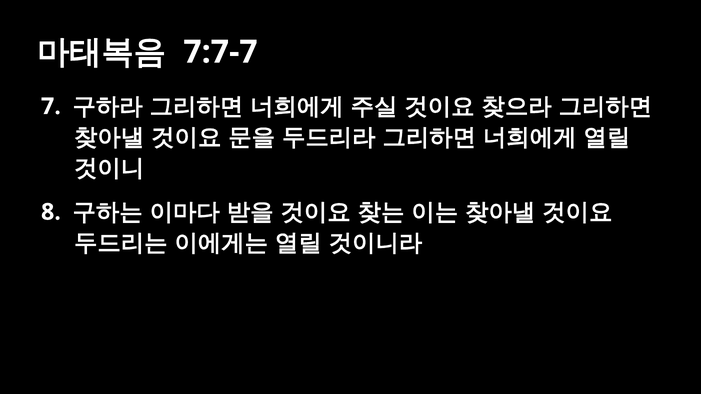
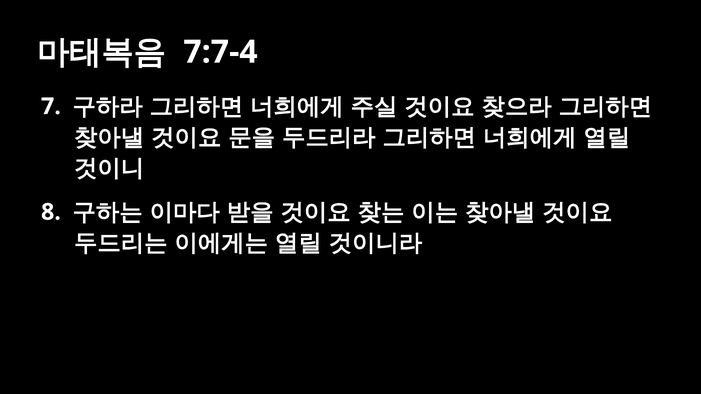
7:7-7: 7:7-7 -> 7:7-4
